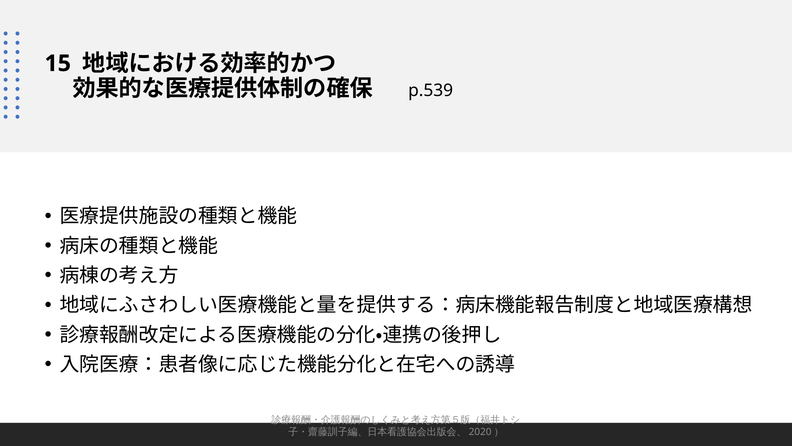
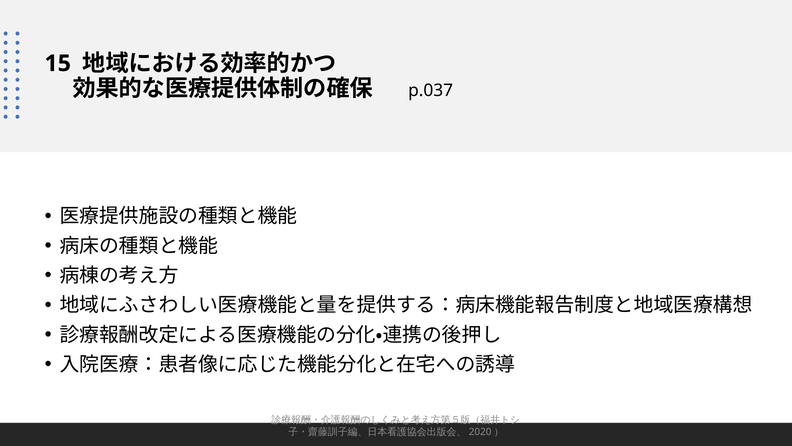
p.539: p.539 -> p.037
